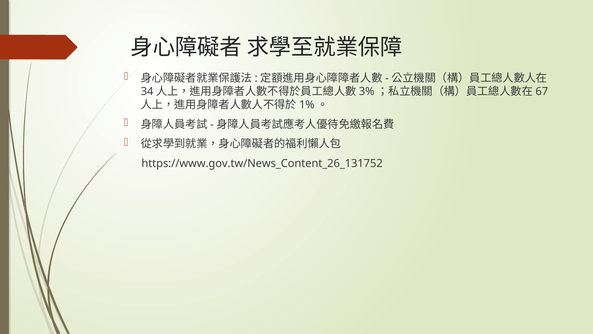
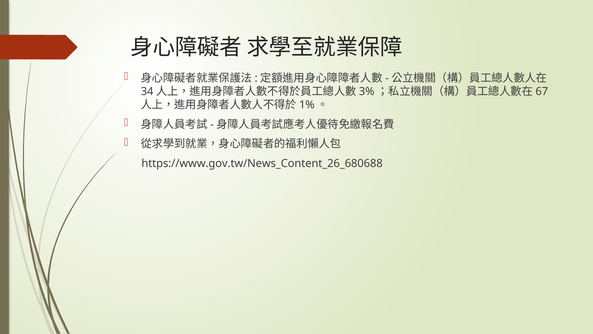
https://www.gov.tw/News_Content_26_131752: https://www.gov.tw/News_Content_26_131752 -> https://www.gov.tw/News_Content_26_680688
